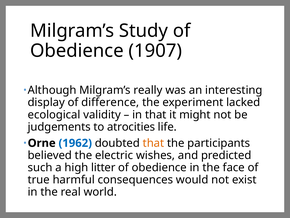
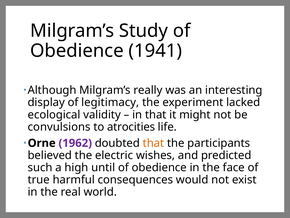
1907: 1907 -> 1941
difference: difference -> legitimacy
judgements: judgements -> convulsions
1962 colour: blue -> purple
litter: litter -> until
